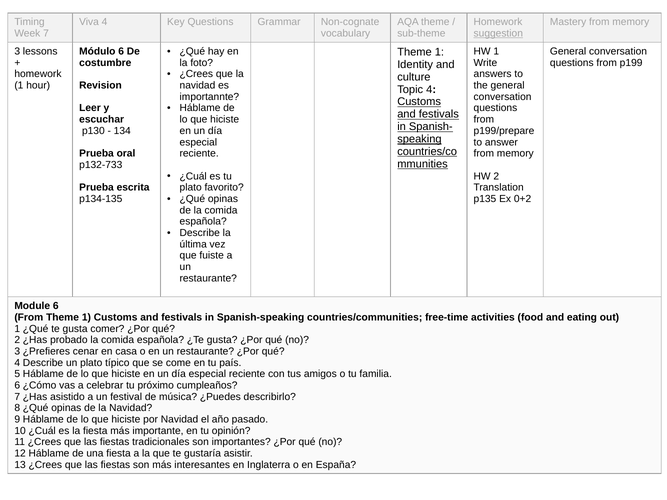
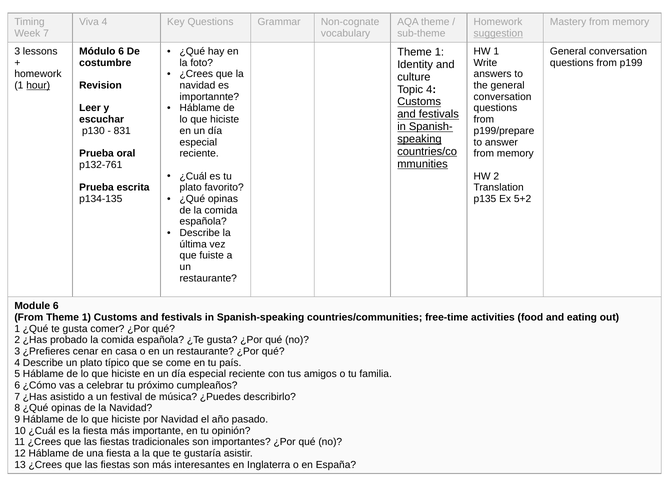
hour underline: none -> present
134: 134 -> 831
p132-733: p132-733 -> p132-761
0+2: 0+2 -> 5+2
